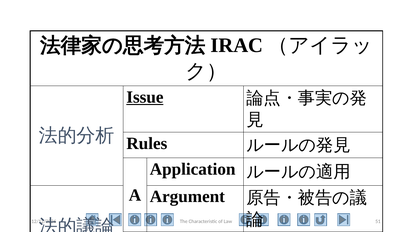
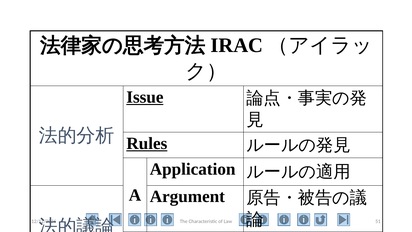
Rules underline: none -> present
